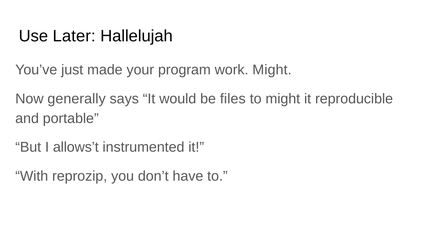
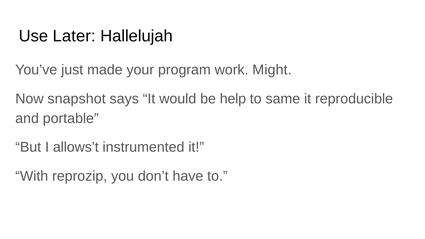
generally: generally -> snapshot
files: files -> help
to might: might -> same
